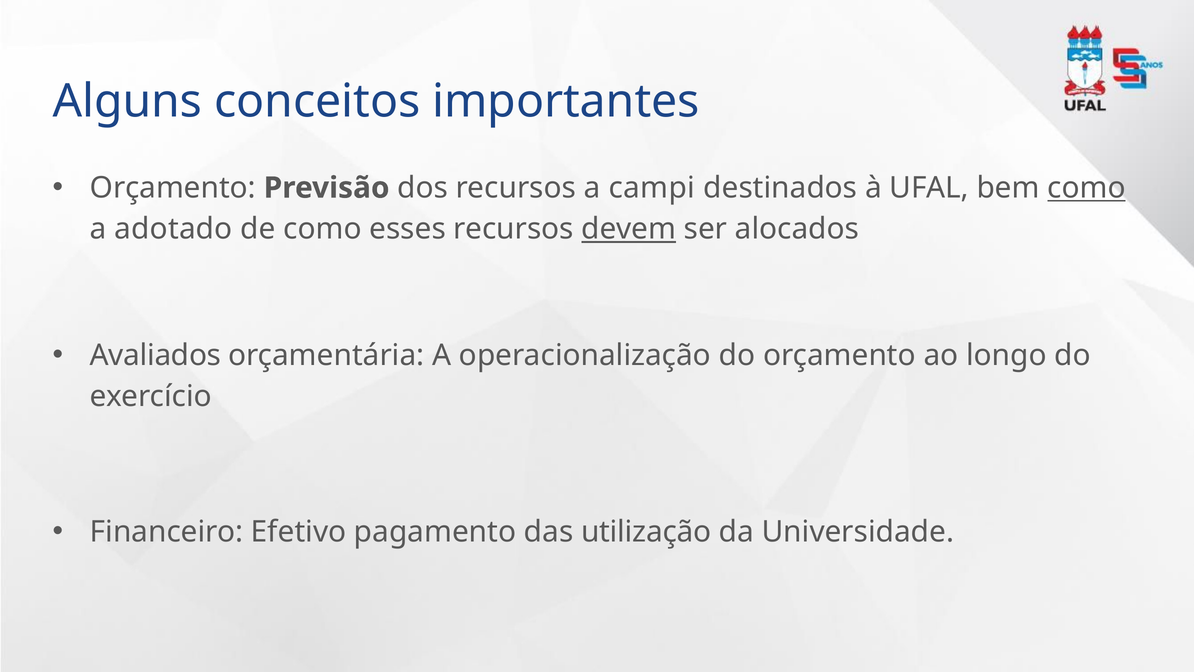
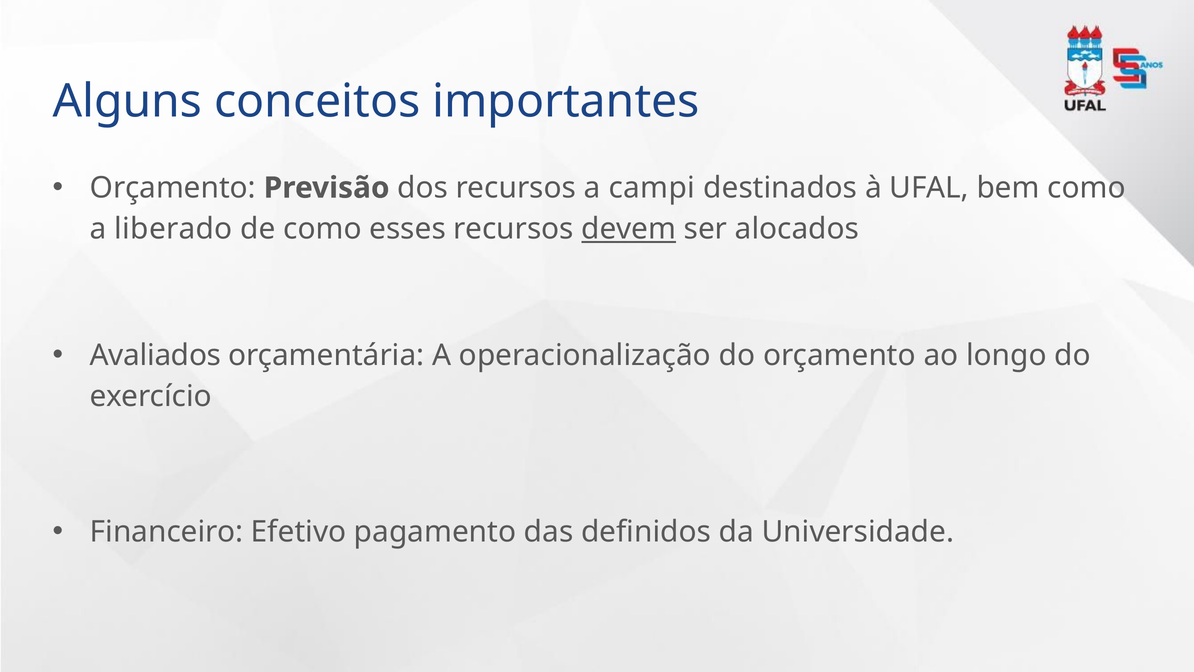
como at (1087, 188) underline: present -> none
adotado: adotado -> liberado
utilização: utilização -> definidos
